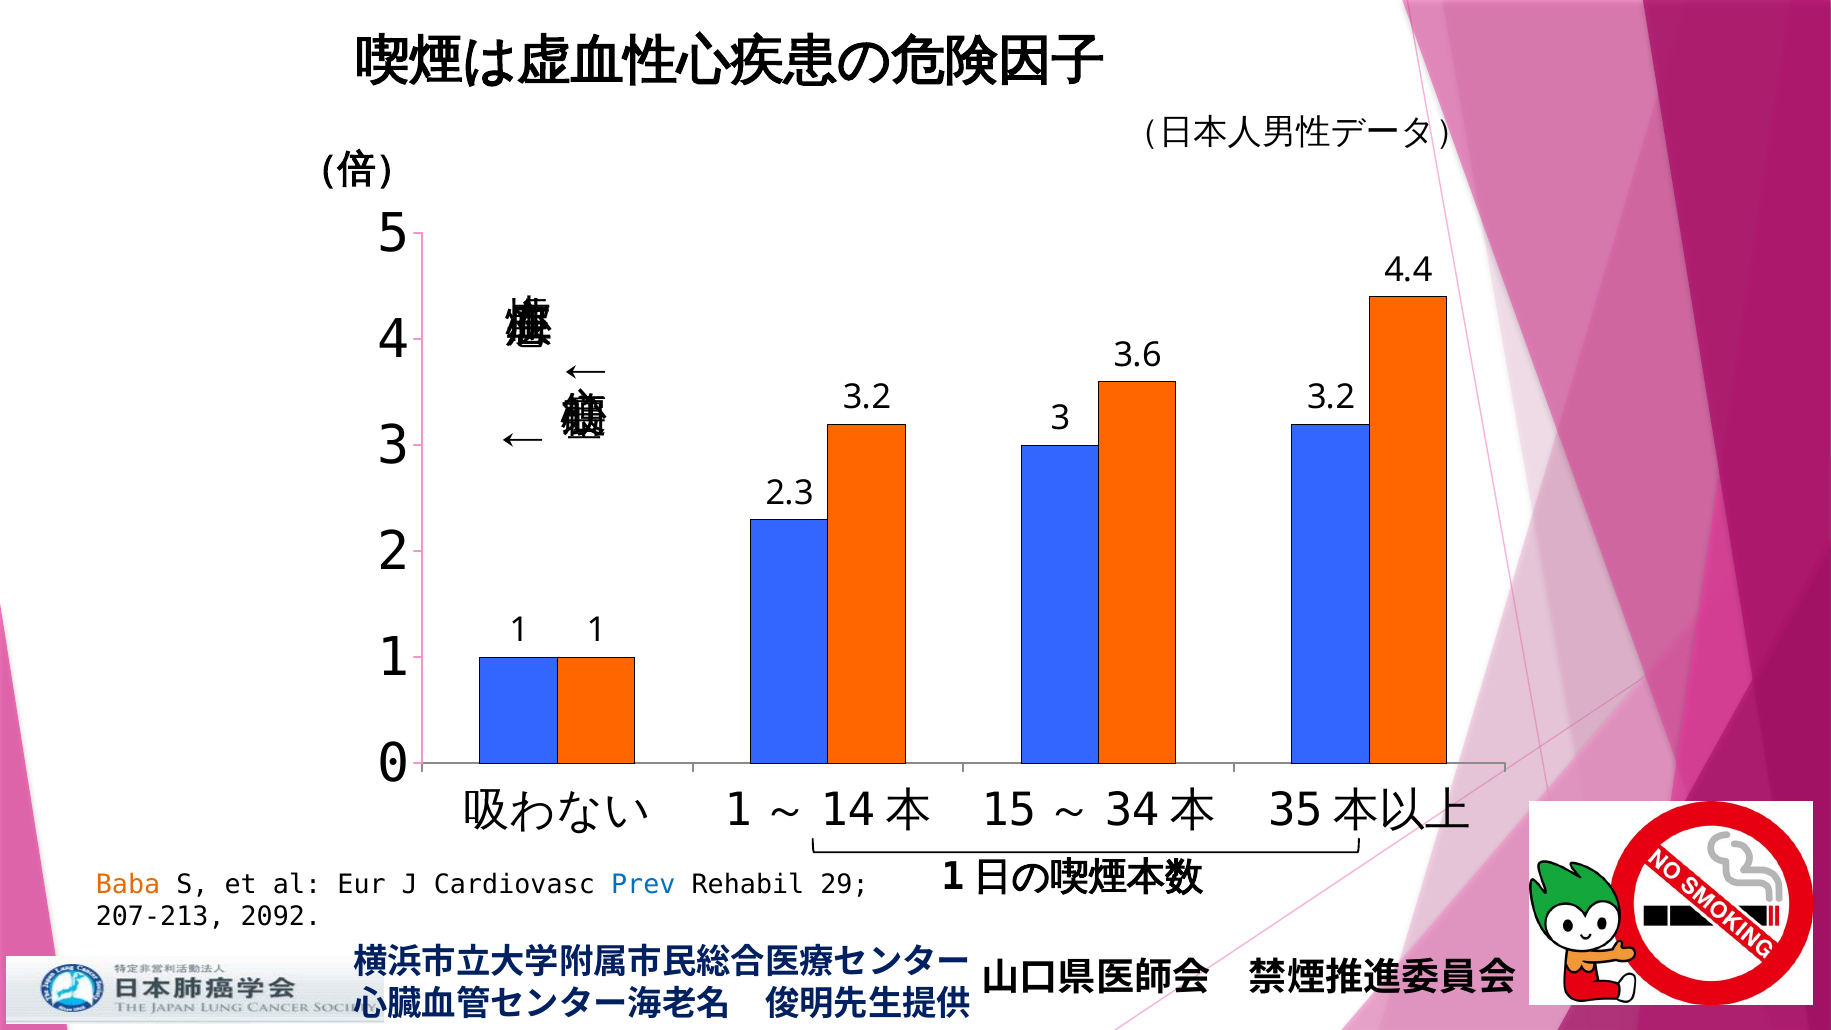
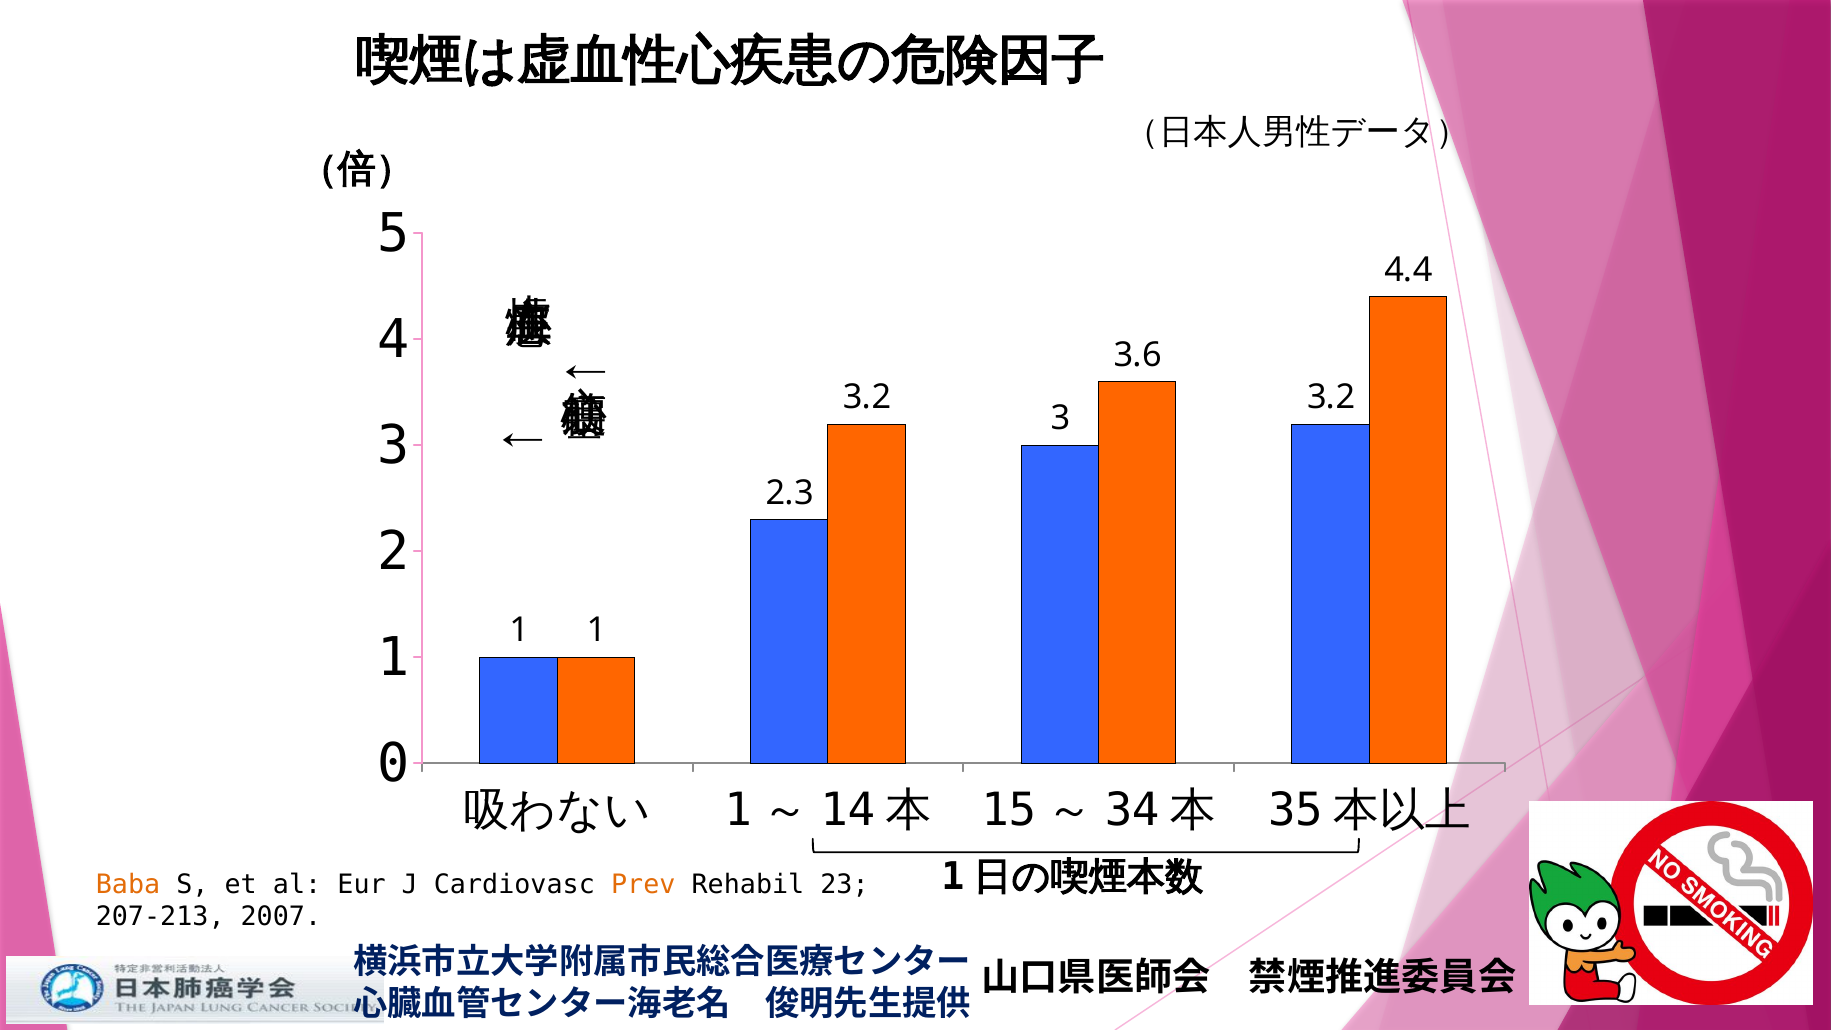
Prev colour: blue -> orange
29: 29 -> 23
2092: 2092 -> 2007
